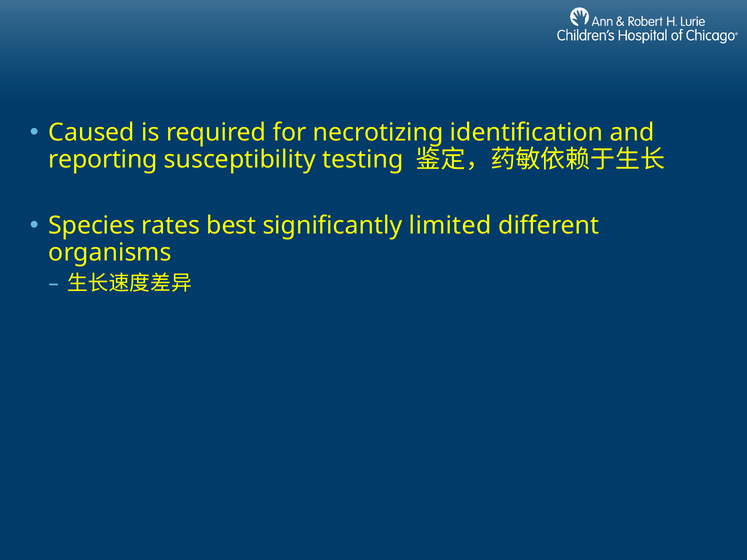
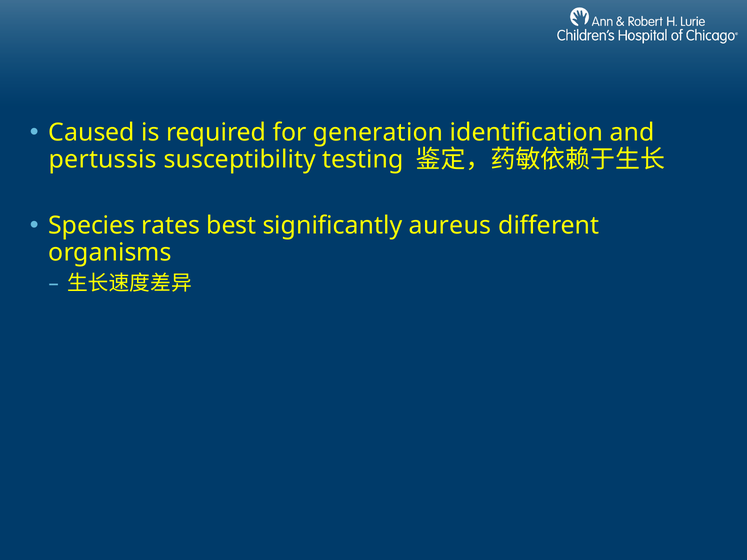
necrotizing: necrotizing -> generation
reporting: reporting -> pertussis
limited: limited -> aureus
